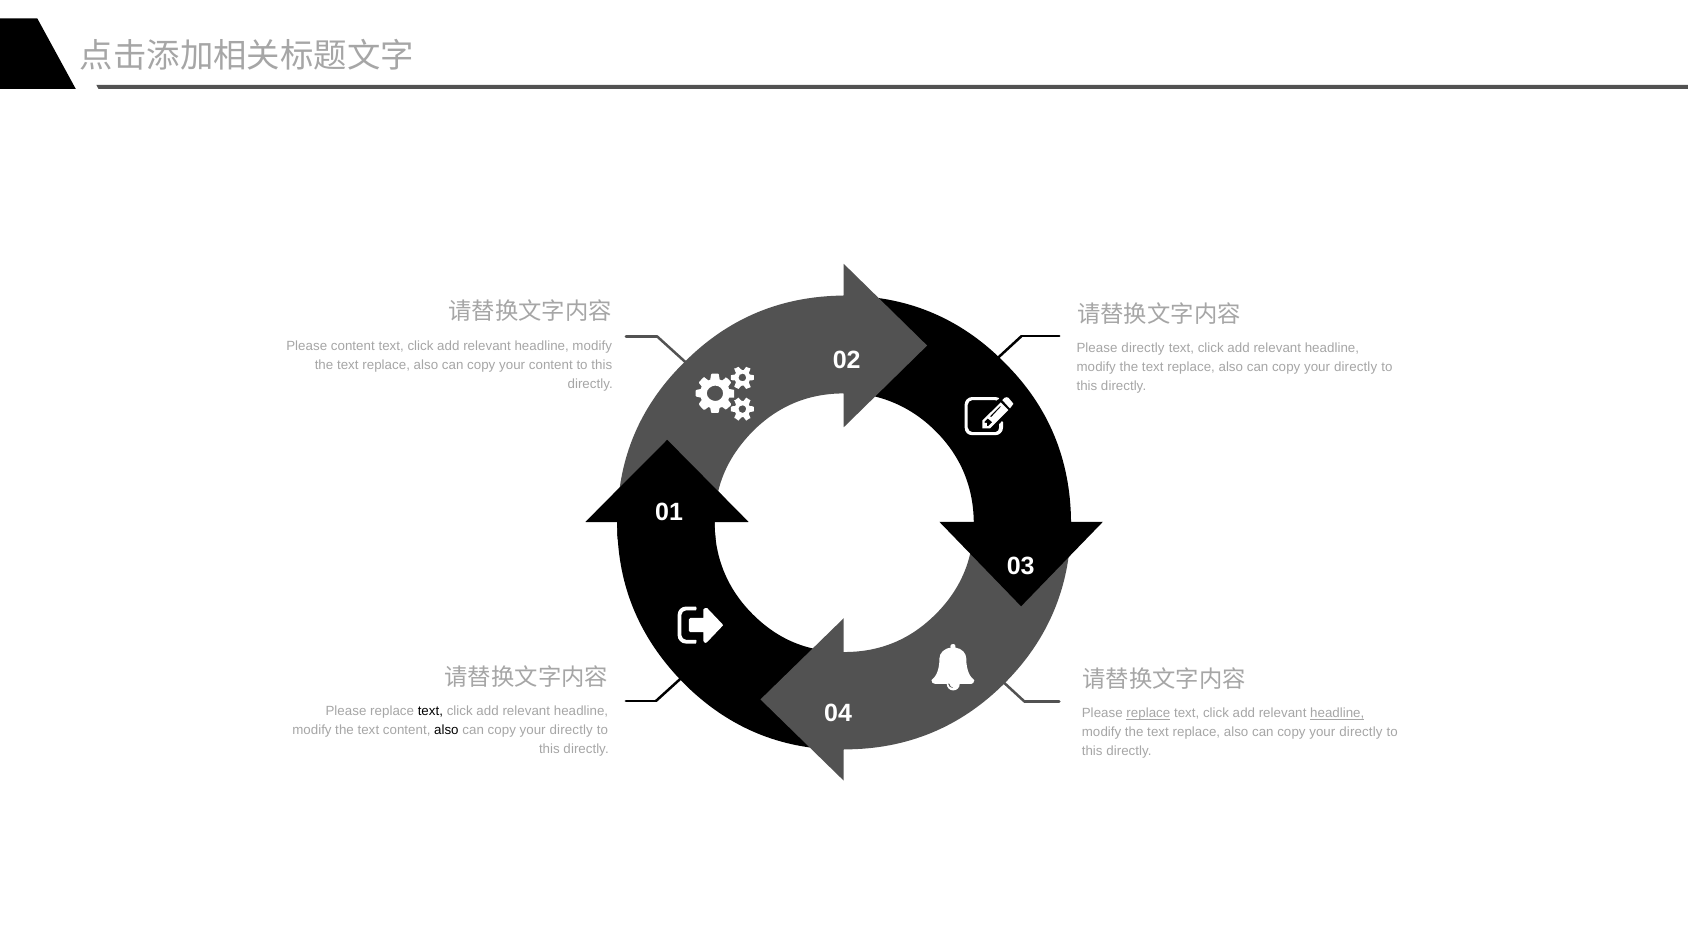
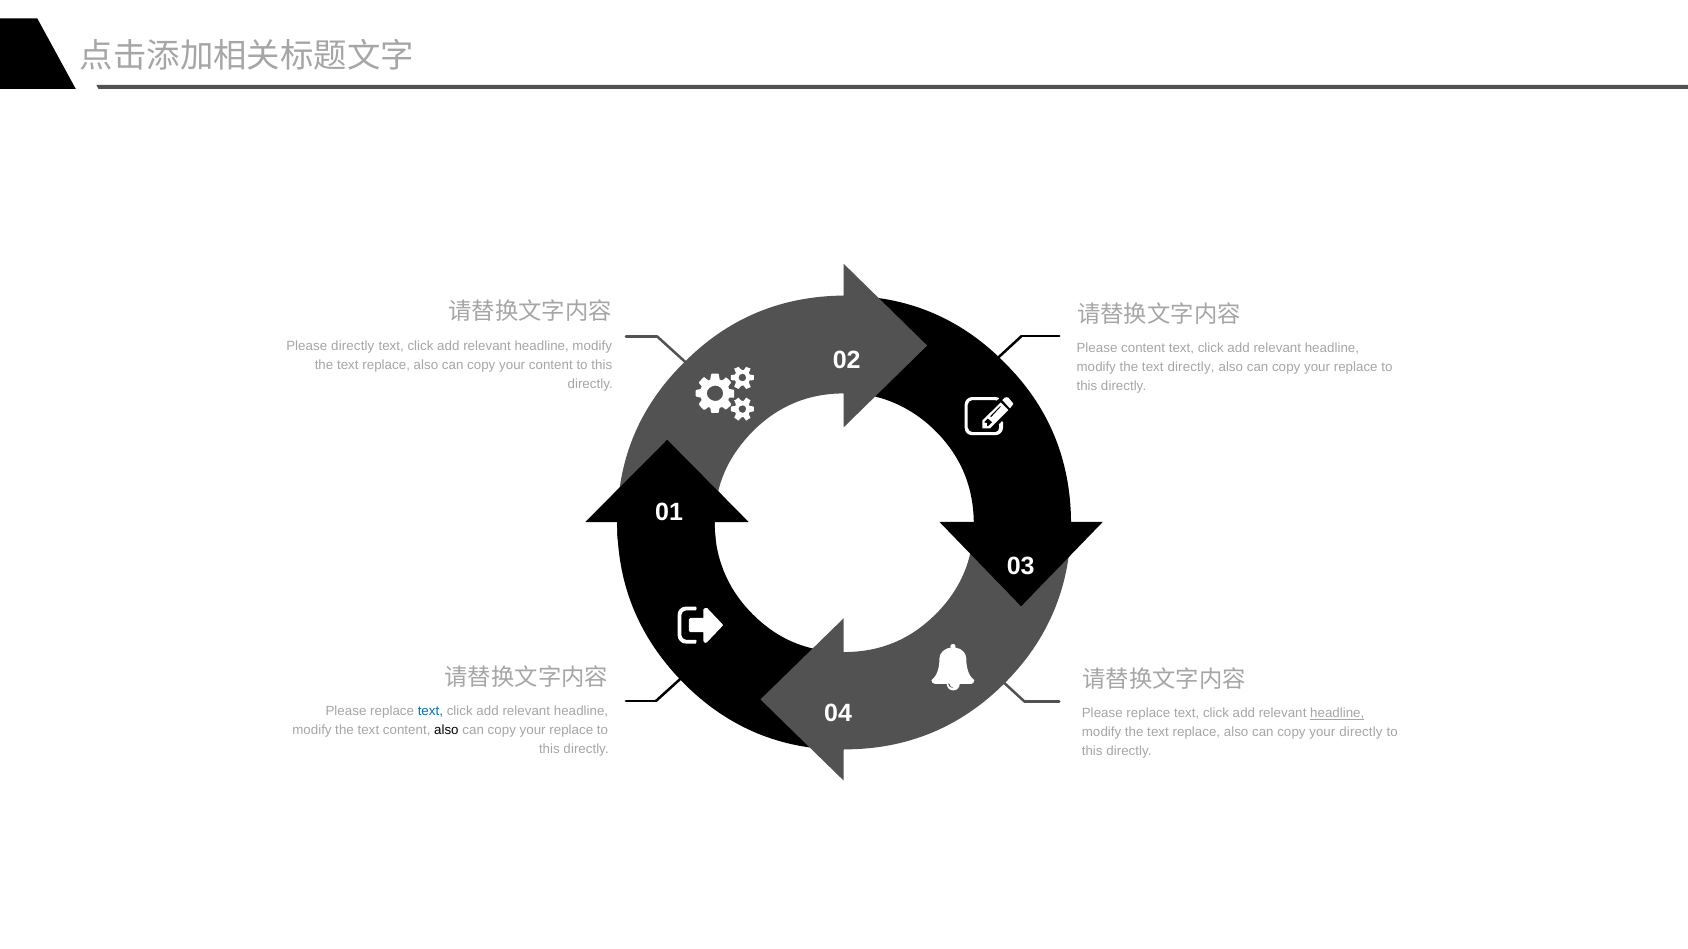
Please content: content -> directly
Please directly: directly -> content
replace at (1191, 367): replace -> directly
directly at (1356, 367): directly -> replace
replace at (1148, 714) underline: present -> none
text at (430, 711) colour: black -> blue
directly at (571, 730): directly -> replace
